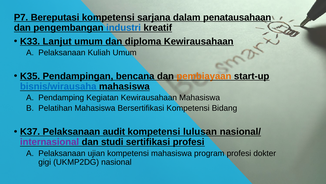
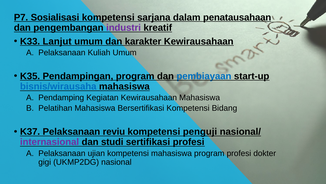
Bereputasi: Bereputasi -> Sosialisasi
industri colour: blue -> purple
diploma: diploma -> karakter
Pendampingan bencana: bencana -> program
pembiayaan colour: orange -> blue
audit: audit -> reviu
lulusan: lulusan -> penguji
